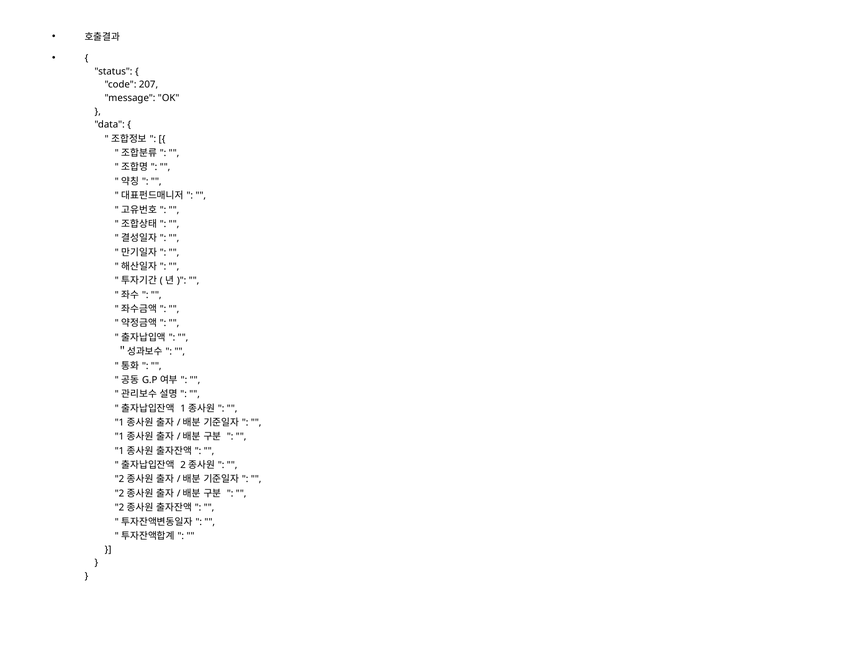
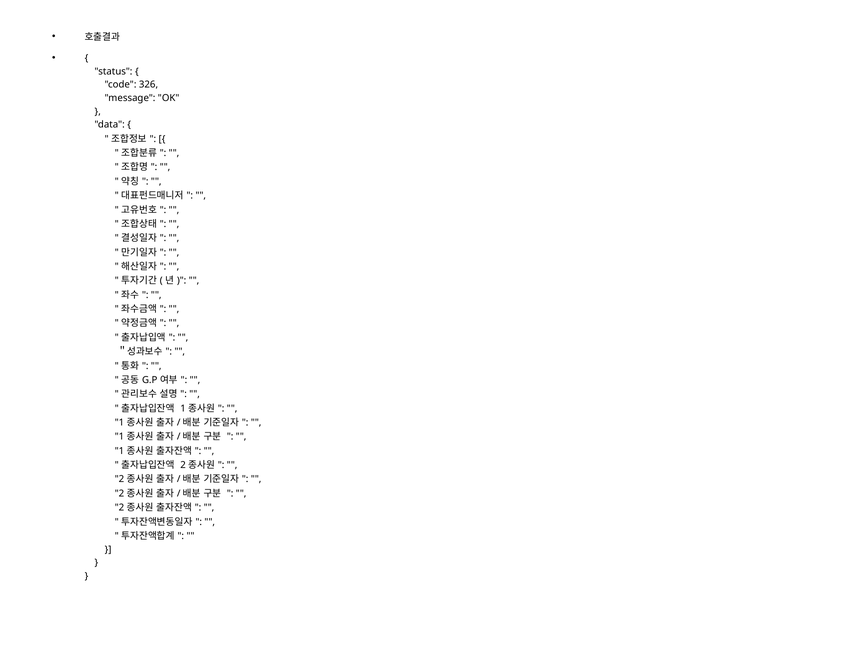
207: 207 -> 326
